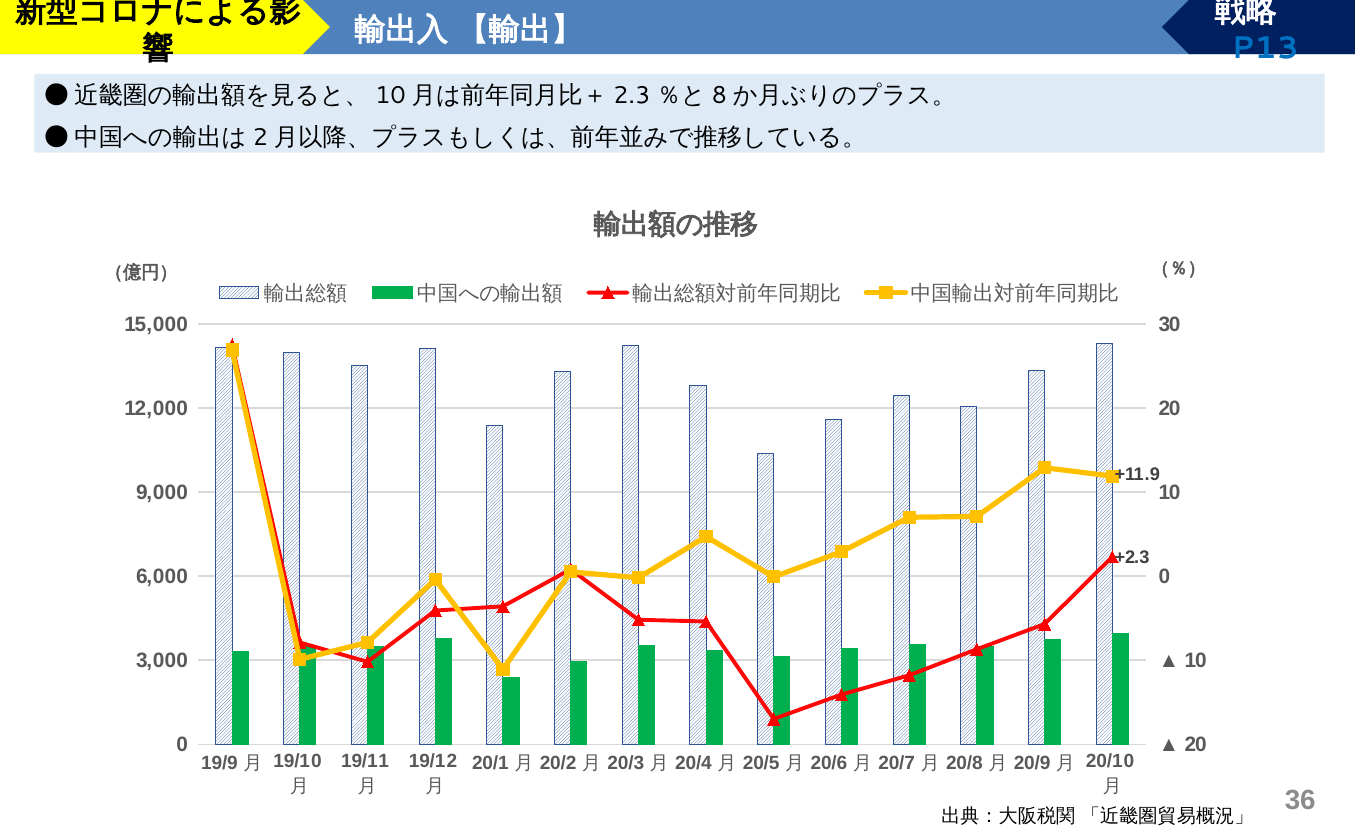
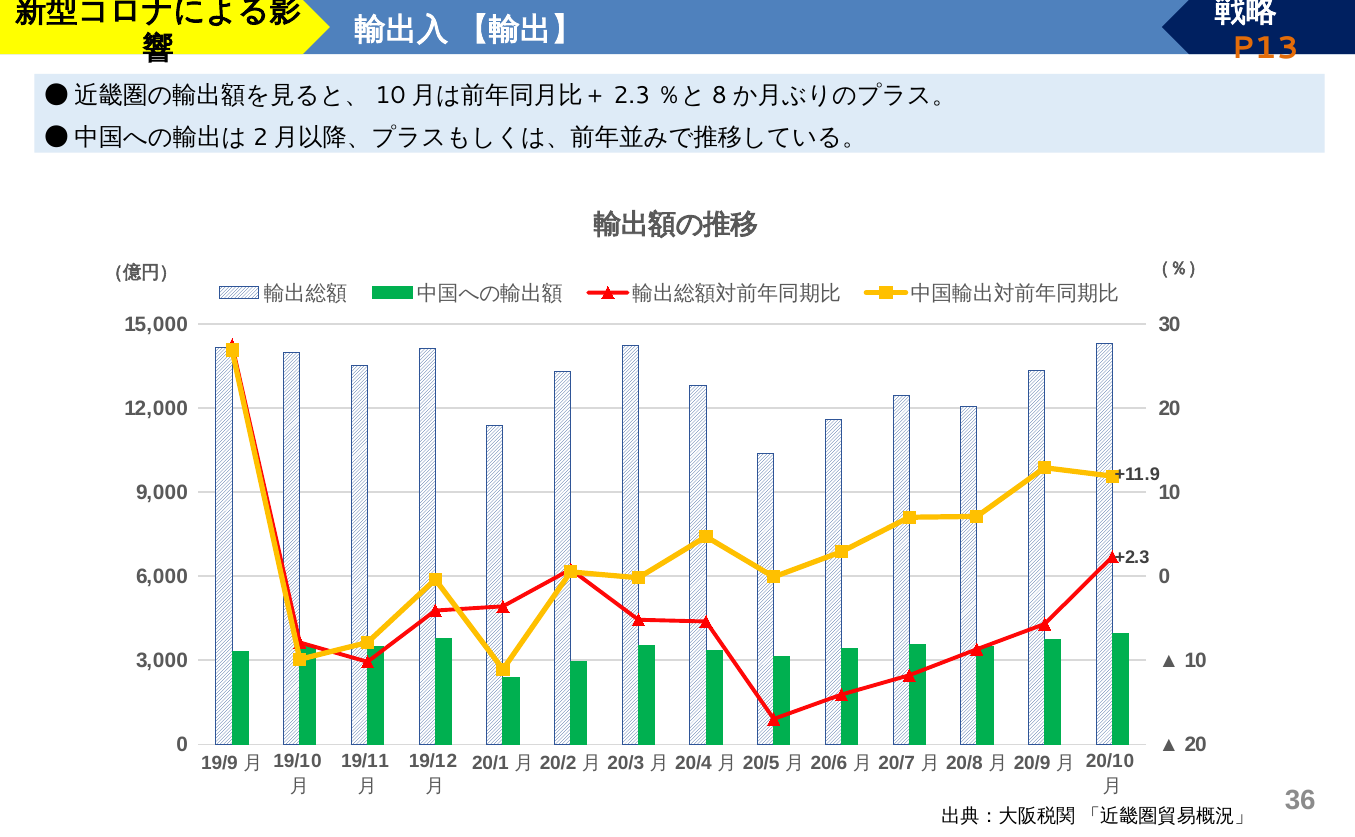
P13 colour: blue -> orange
